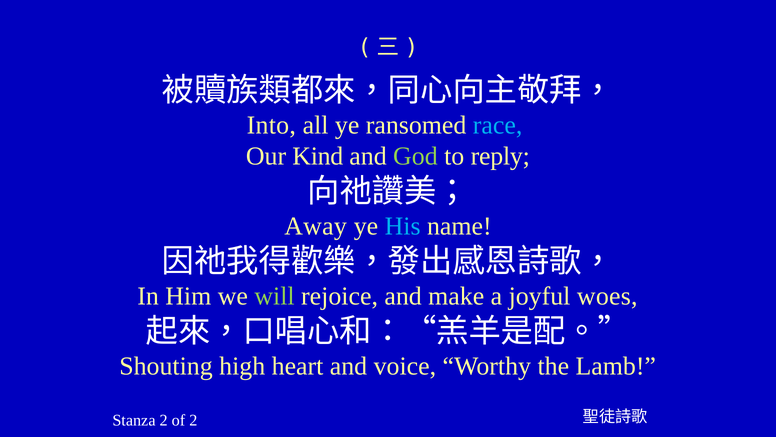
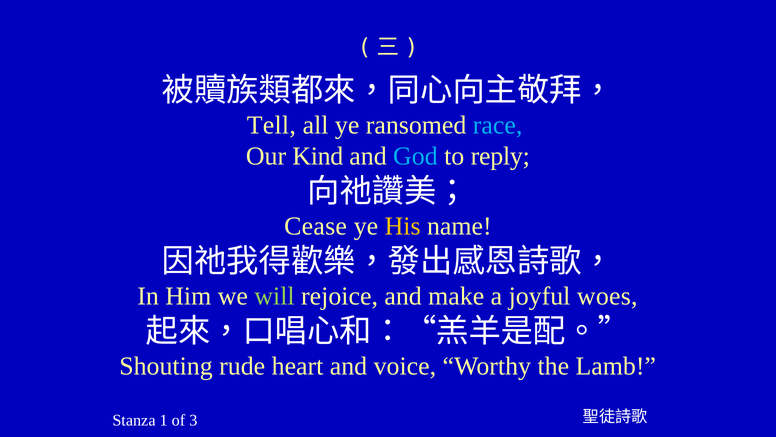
Into: Into -> Tell
God colour: light green -> light blue
Away: Away -> Cease
His colour: light blue -> yellow
high: high -> rude
Stanza 2: 2 -> 1
of 2: 2 -> 3
